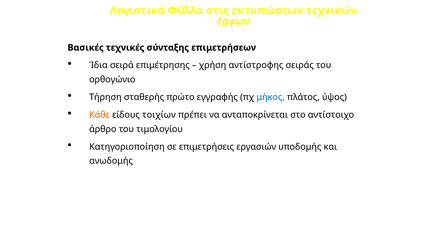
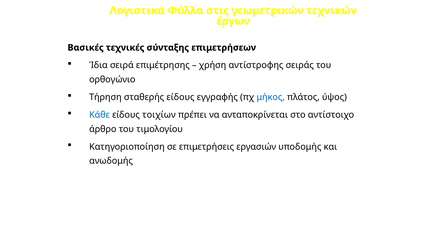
εκτυπώσεων: εκτυπώσεων -> γεωμετρικών
σταθερής πρώτο: πρώτο -> είδους
Κάθε colour: orange -> blue
